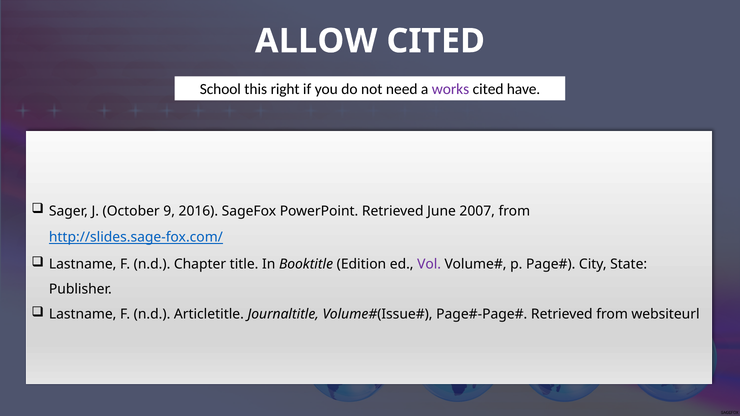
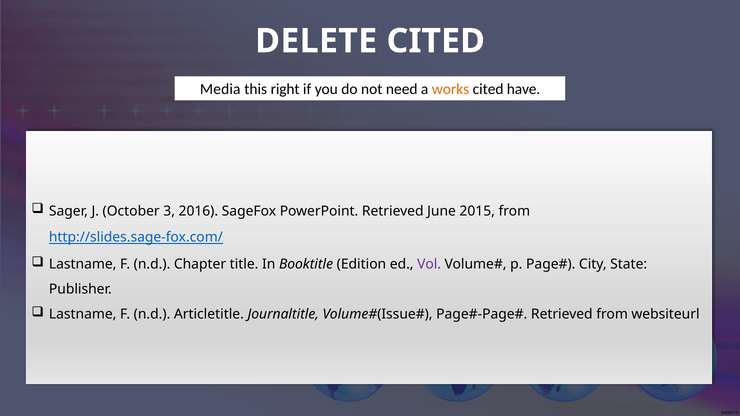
ALLOW: ALLOW -> DELETE
School: School -> Media
works colour: purple -> orange
9: 9 -> 3
2007: 2007 -> 2015
